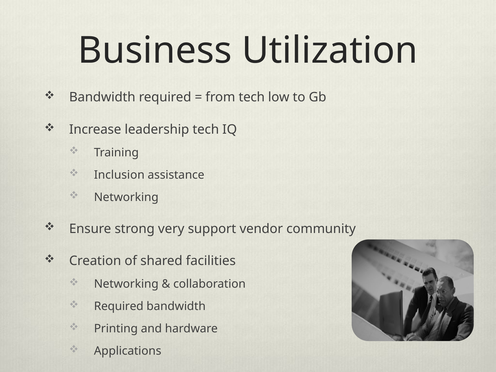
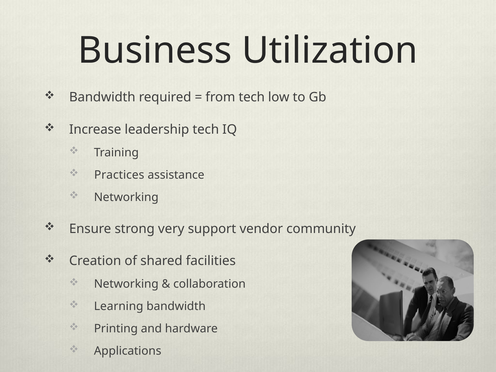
Inclusion: Inclusion -> Practices
Required at (119, 306): Required -> Learning
